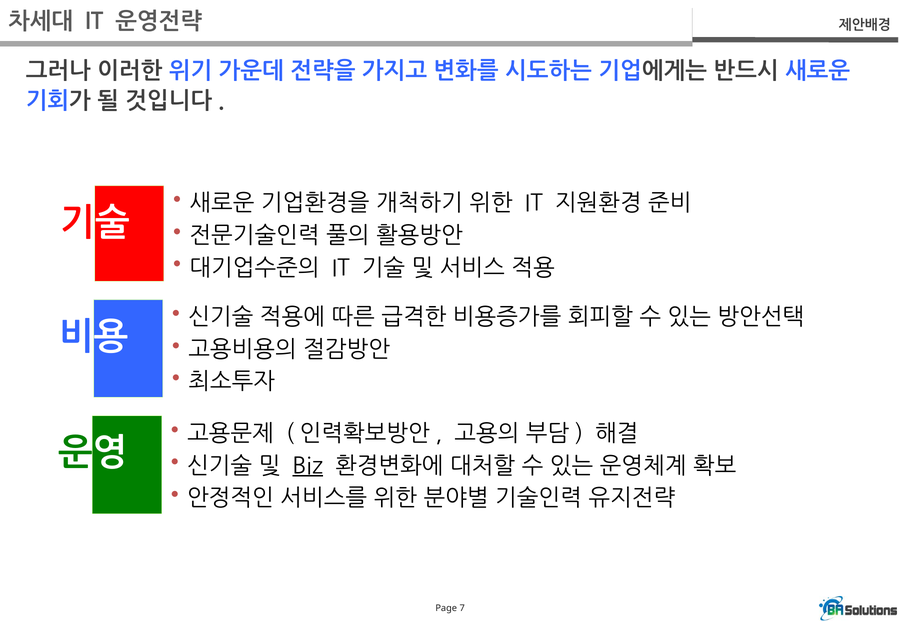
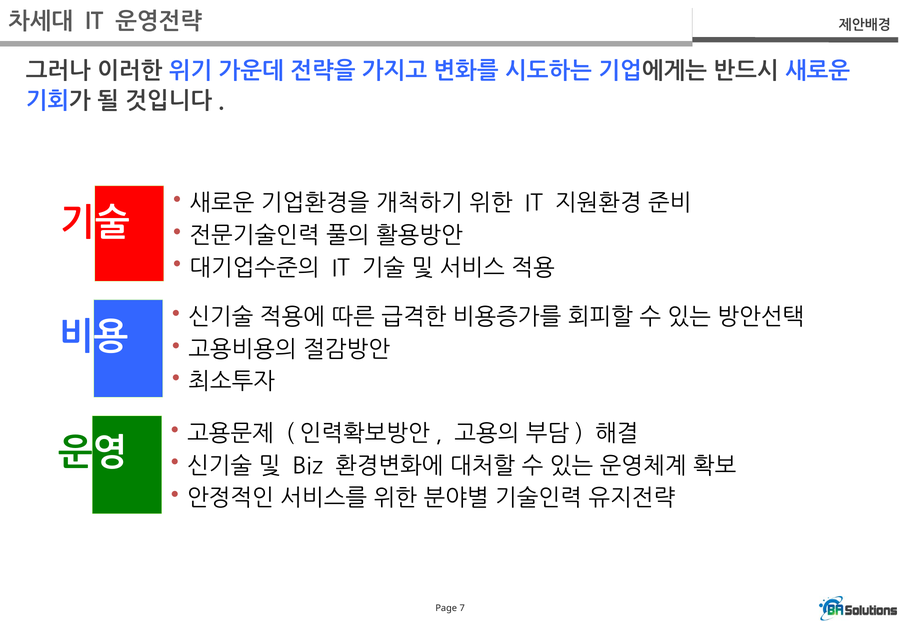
Biz underline: present -> none
